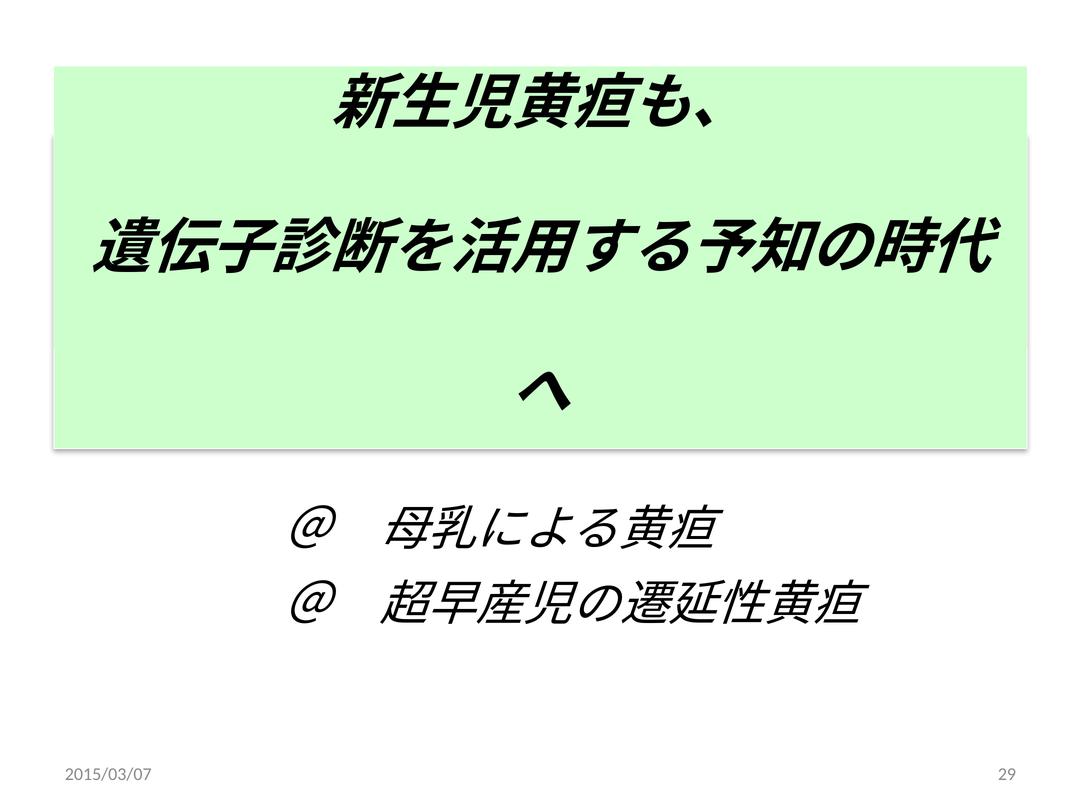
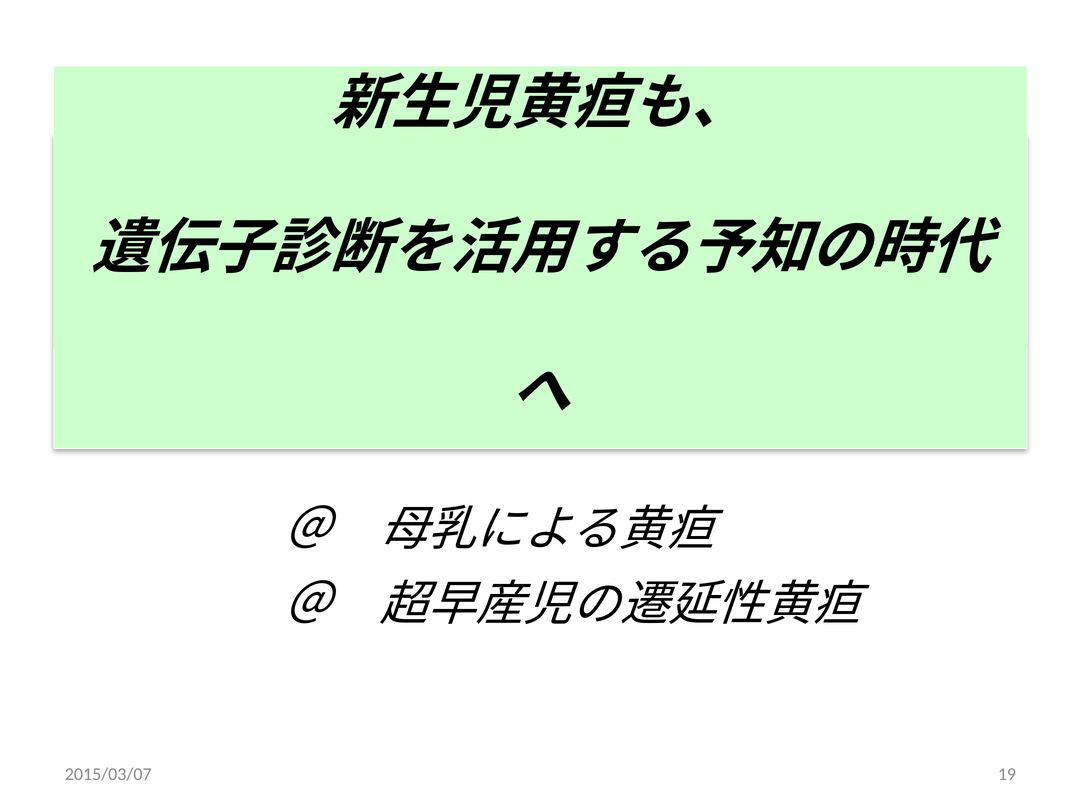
29: 29 -> 19
